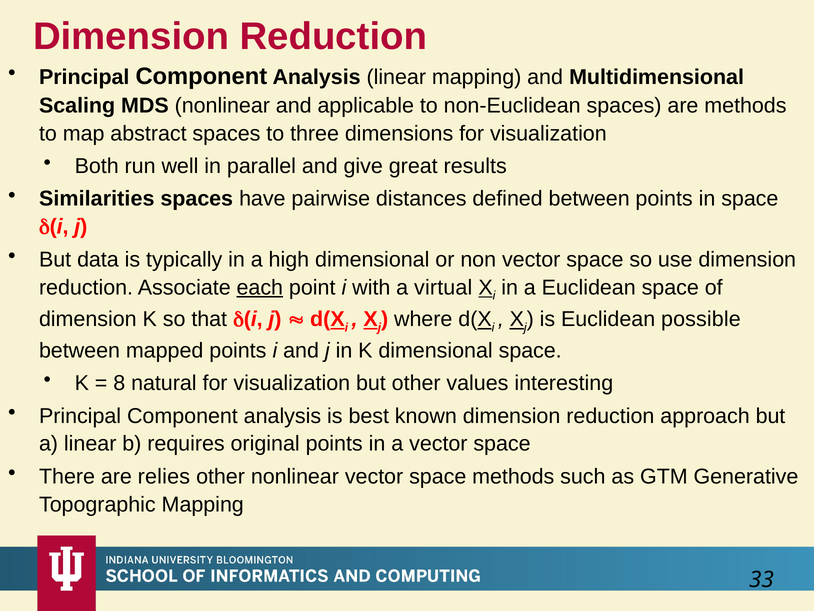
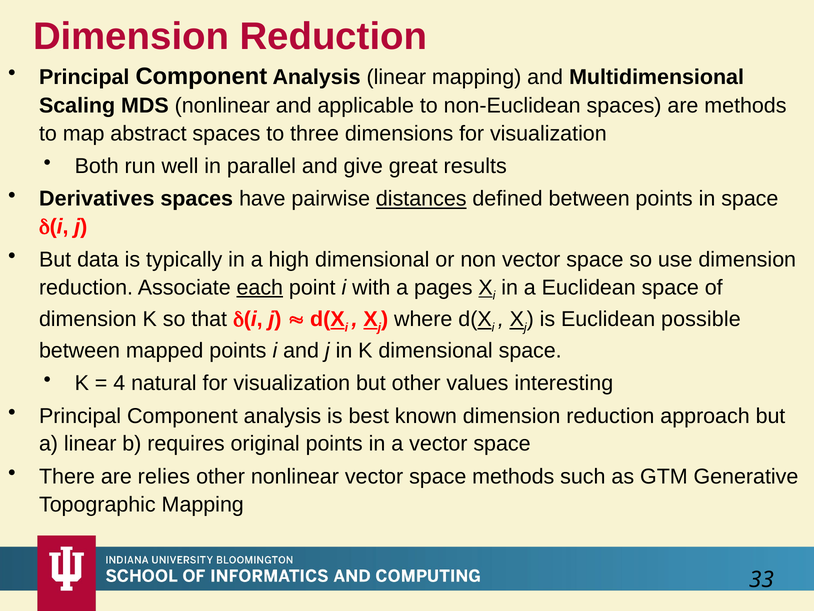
Similarities: Similarities -> Derivatives
distances underline: none -> present
virtual: virtual -> pages
8: 8 -> 4
